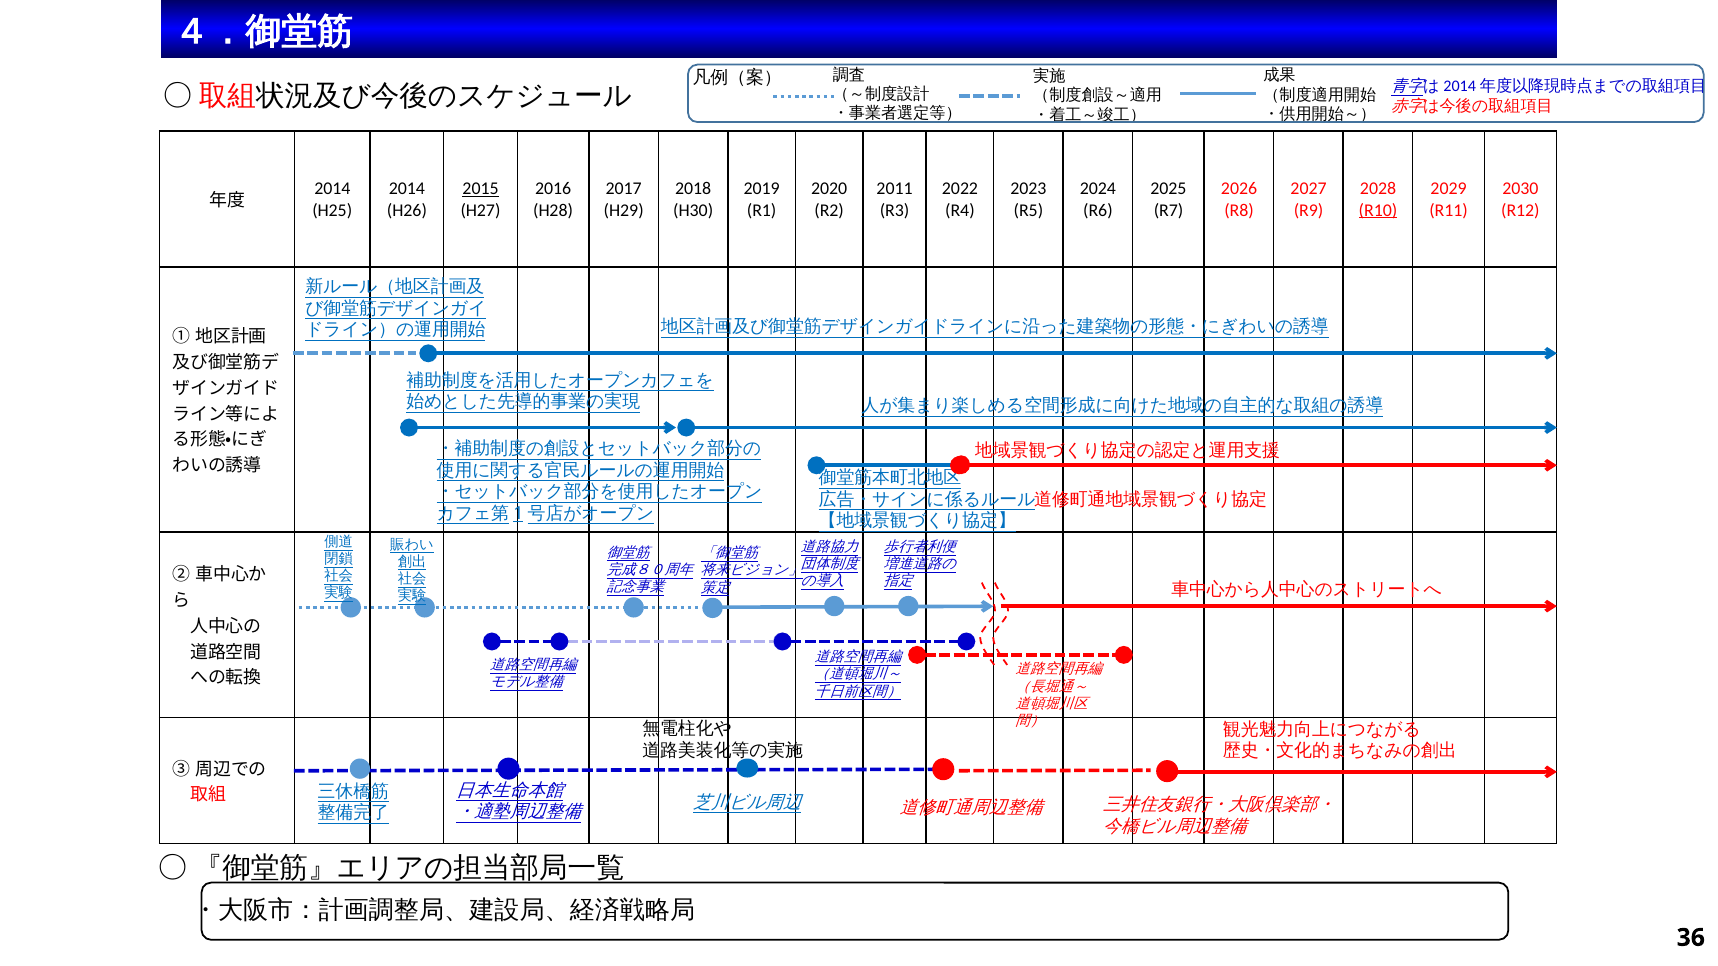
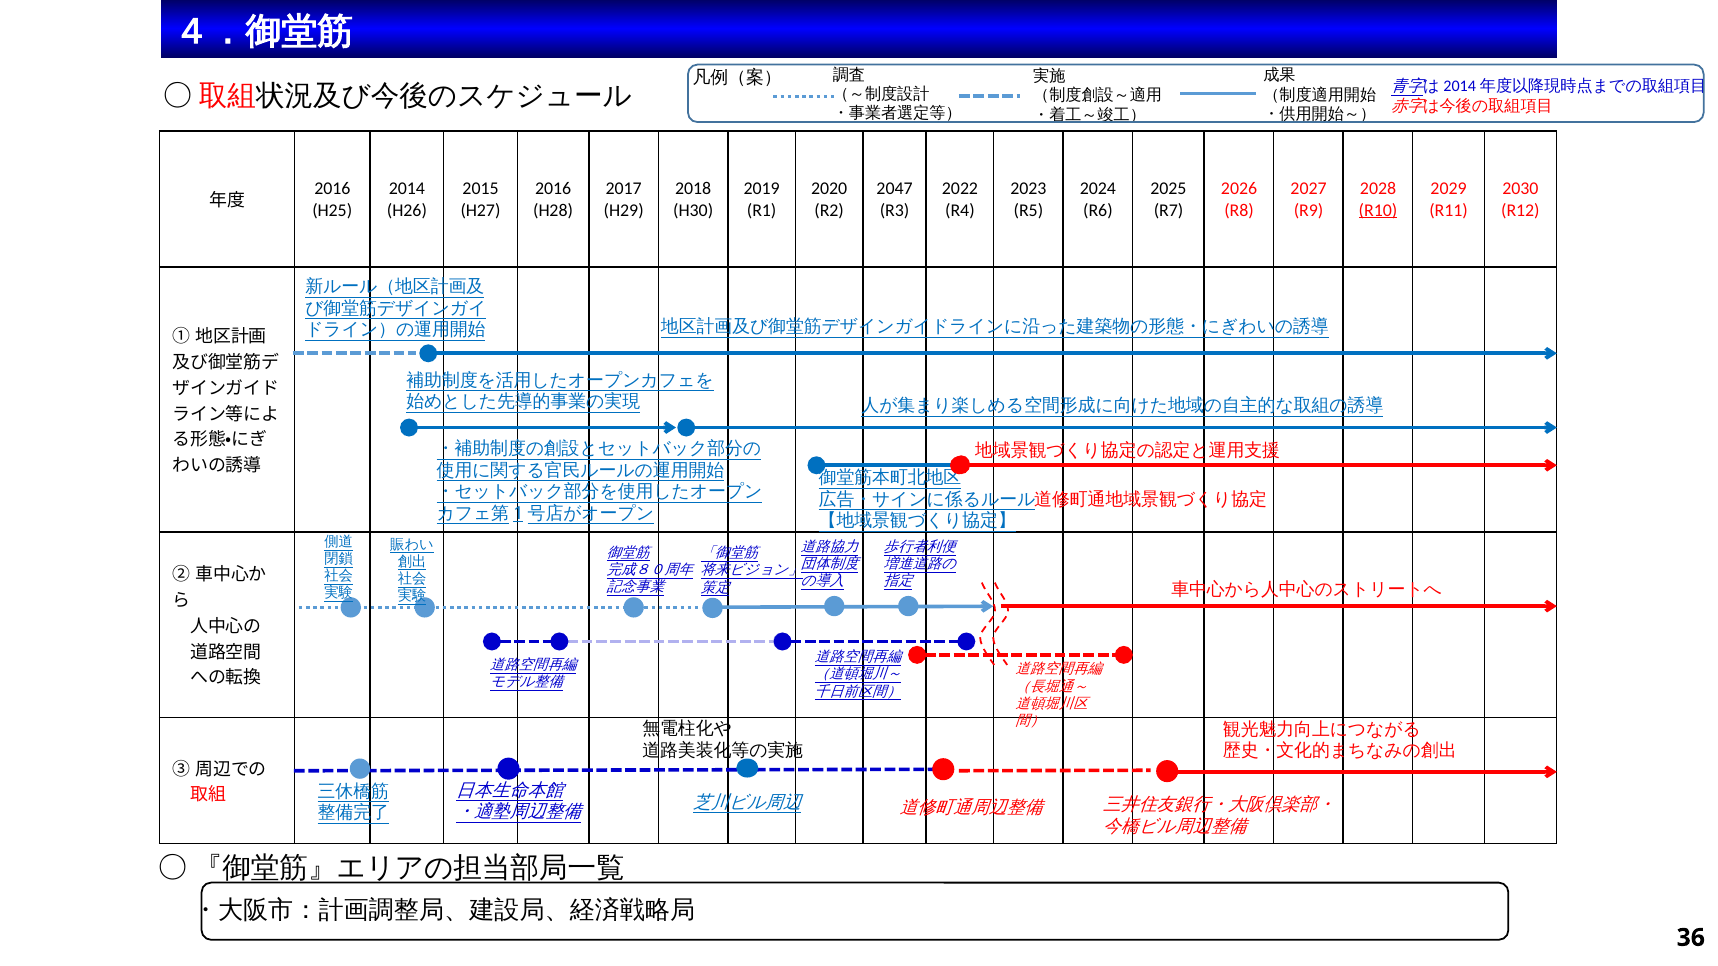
2014 at (332, 189): 2014 -> 2016
2015 underline: present -> none
2011: 2011 -> 2047
